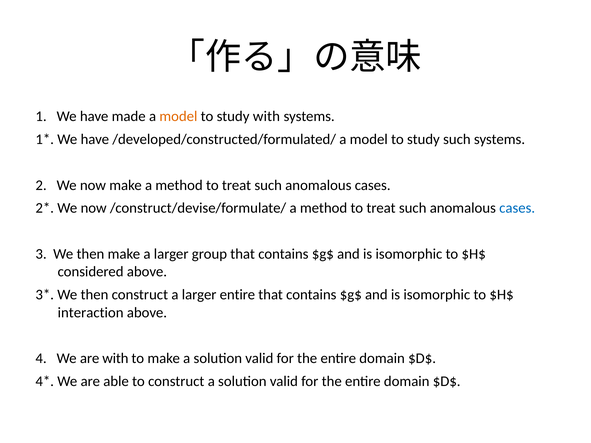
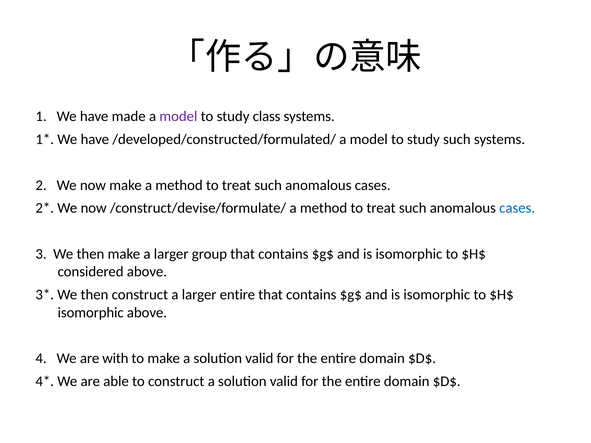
model at (178, 116) colour: orange -> purple
study with: with -> class
interaction at (91, 313): interaction -> isomorphic
